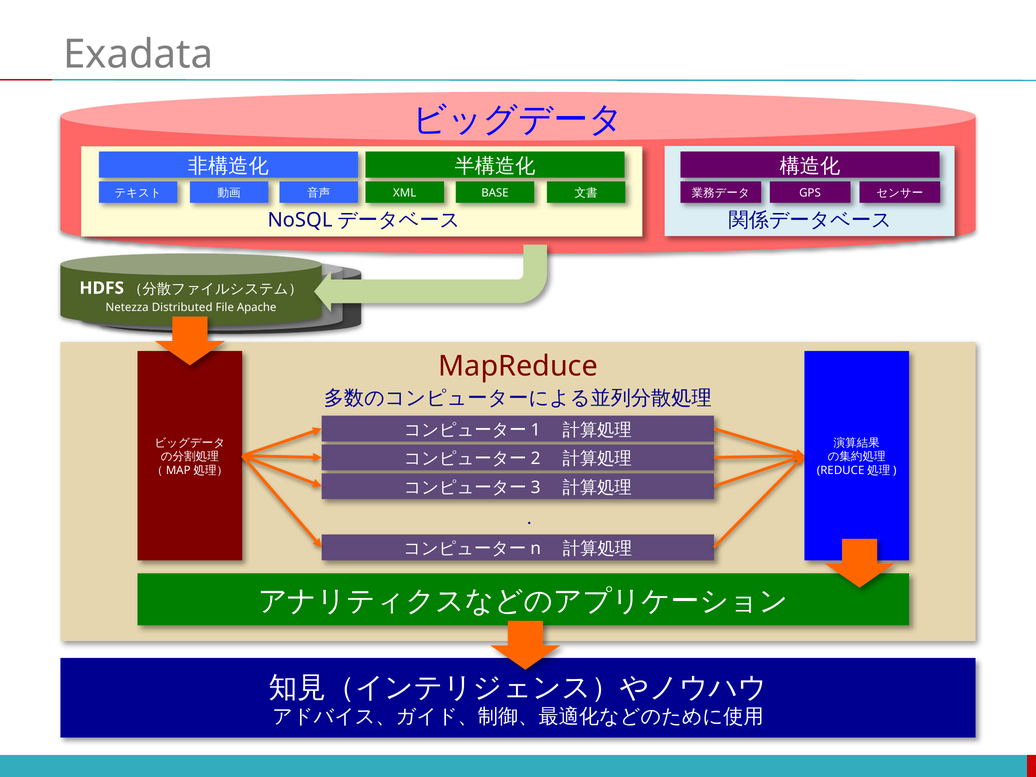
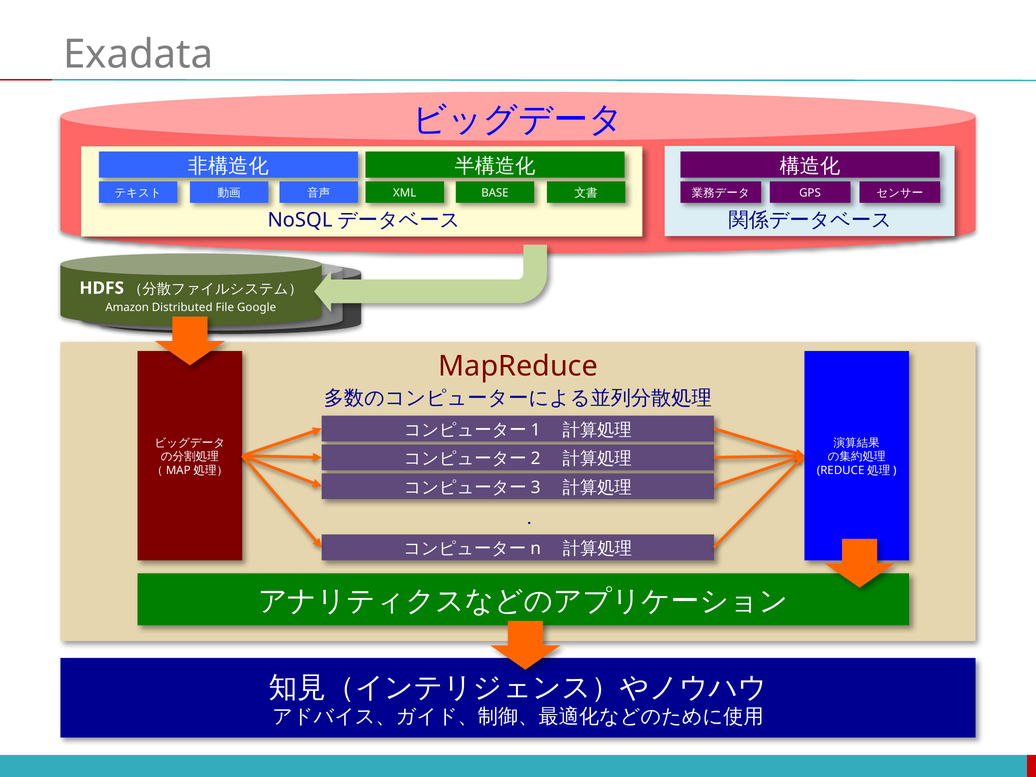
Netezza: Netezza -> Amazon
Apache: Apache -> Google
